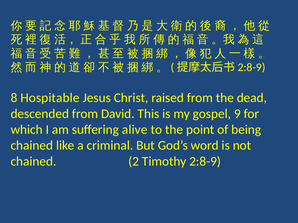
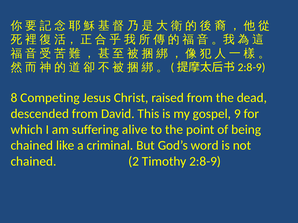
Hospitable: Hospitable -> Competing
